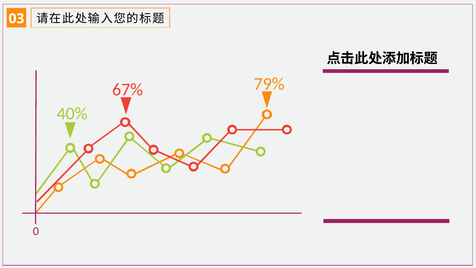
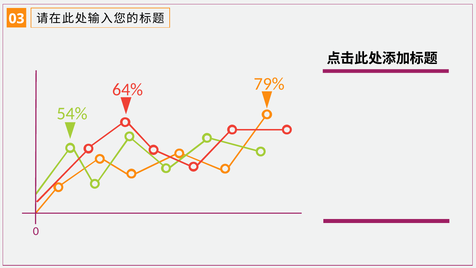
67%: 67% -> 64%
40%: 40% -> 54%
